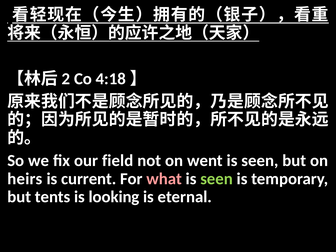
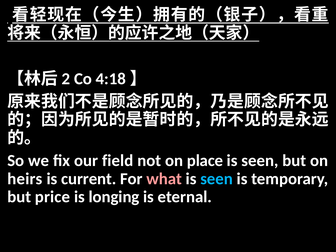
went: went -> place
seen at (217, 179) colour: light green -> light blue
tents: tents -> price
looking: looking -> longing
